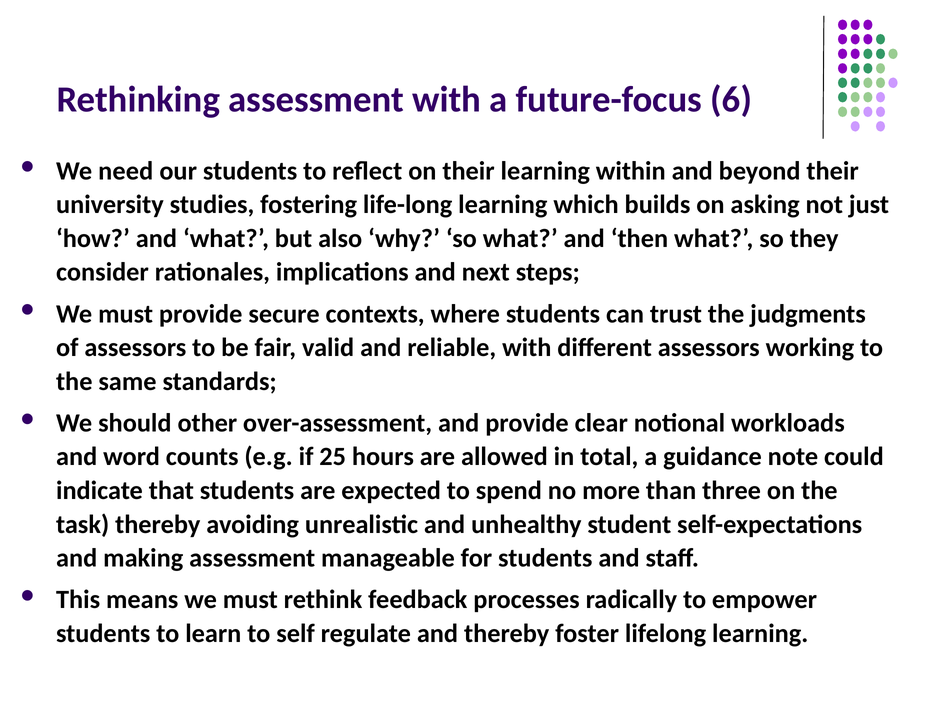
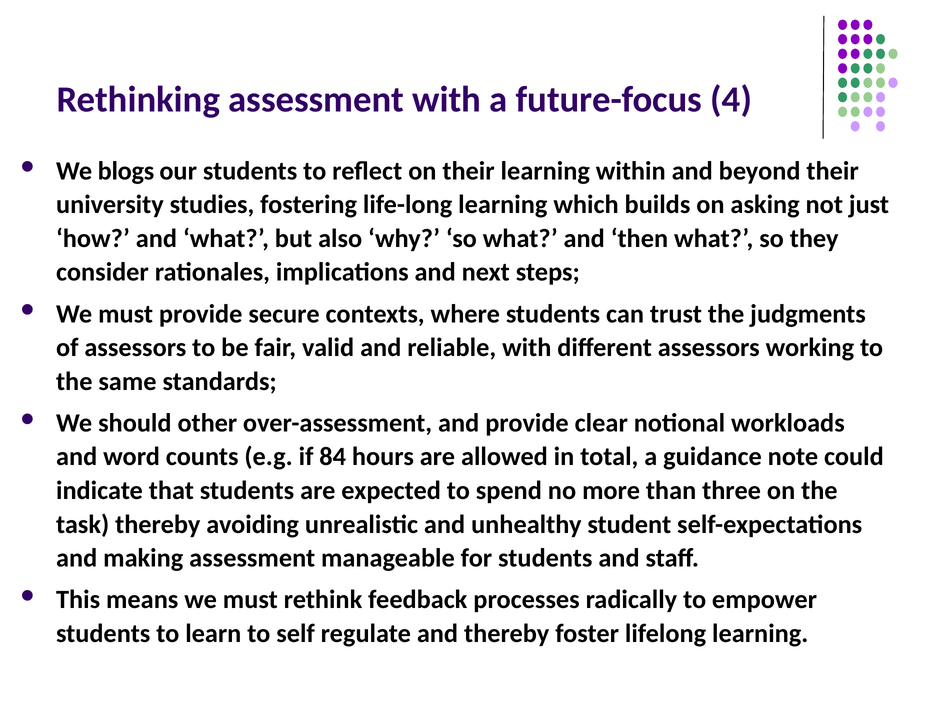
6: 6 -> 4
need: need -> blogs
25: 25 -> 84
